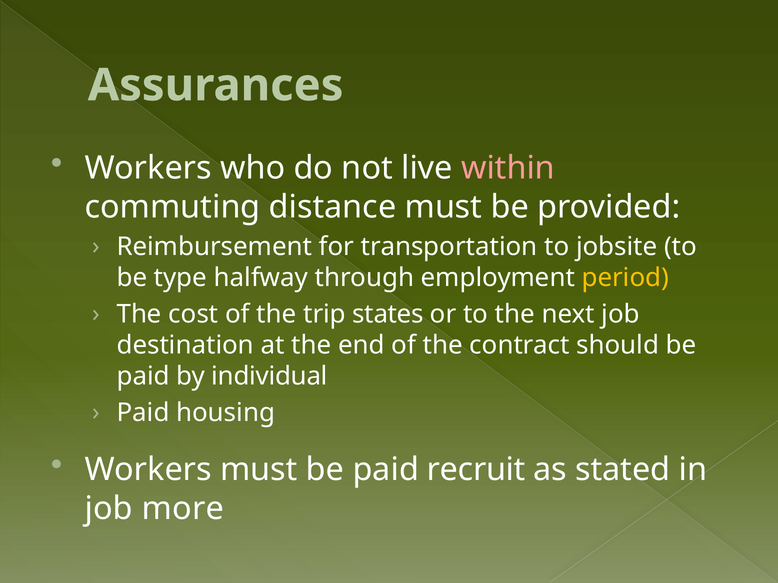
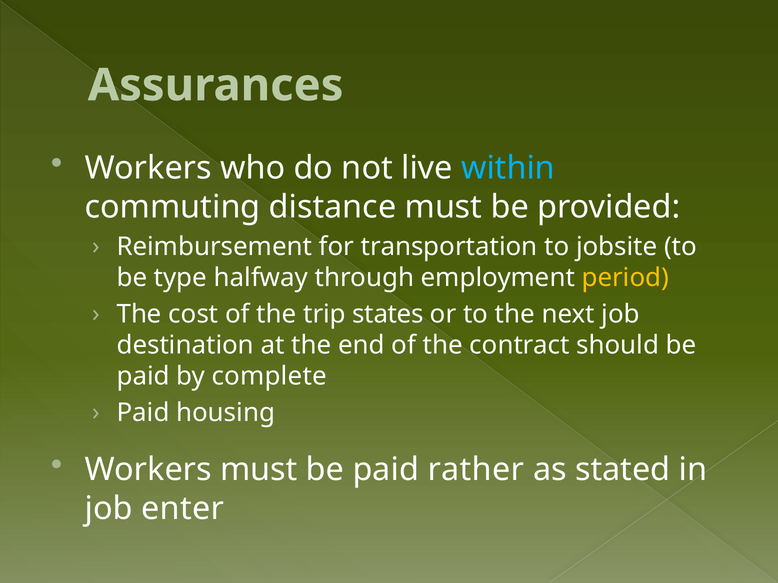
within colour: pink -> light blue
individual: individual -> complete
recruit: recruit -> rather
more: more -> enter
